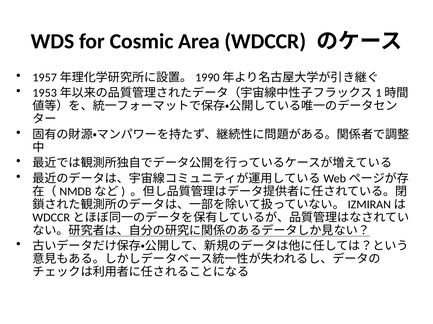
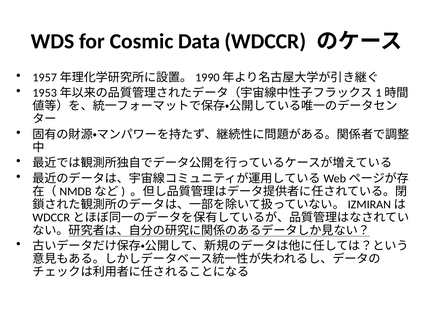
Area: Area -> Data
